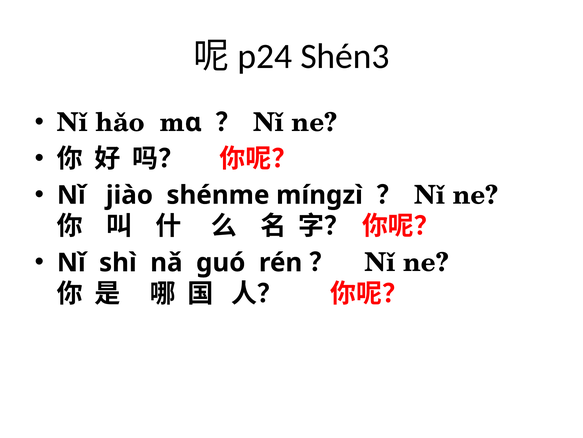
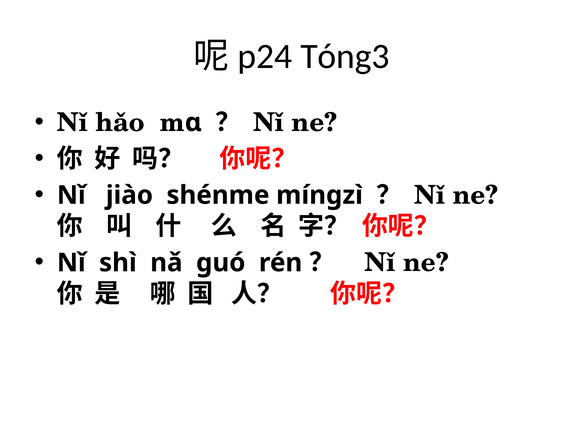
Shén3: Shén3 -> Tóng3
